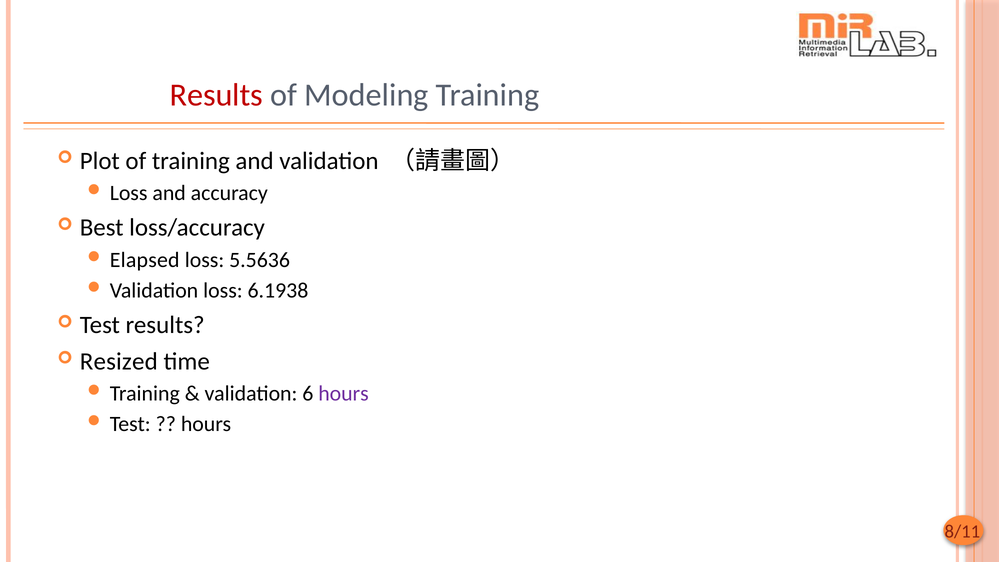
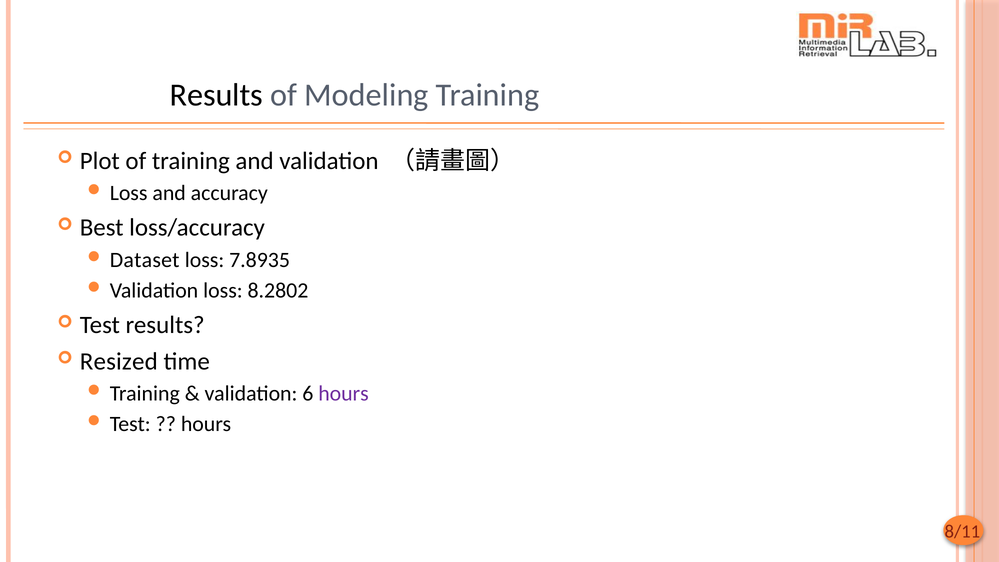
Results at (216, 95) colour: red -> black
Elapsed: Elapsed -> Dataset
5.5636: 5.5636 -> 7.8935
6.1938: 6.1938 -> 8.2802
